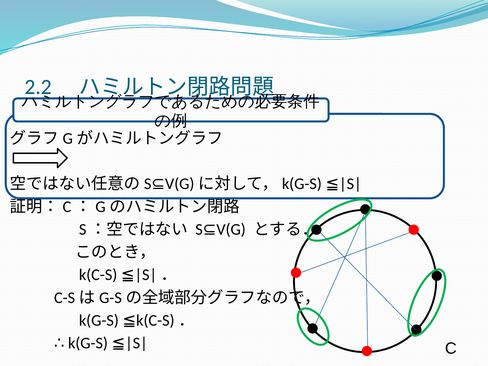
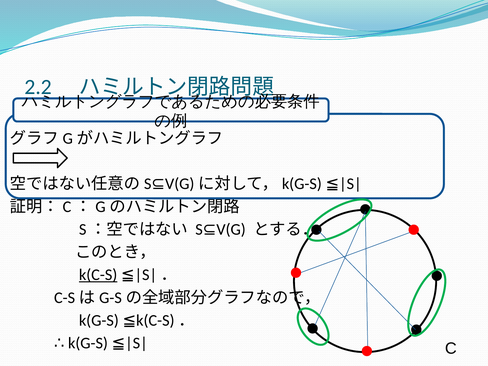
k(C-S at (98, 275) underline: none -> present
